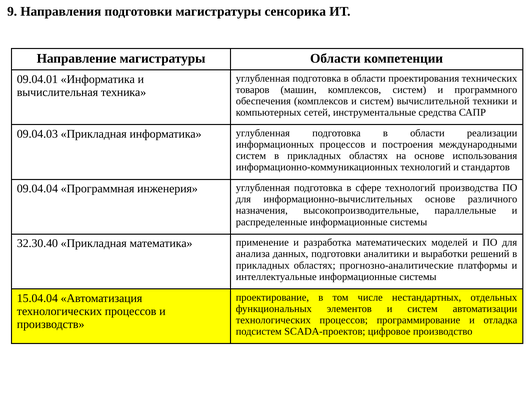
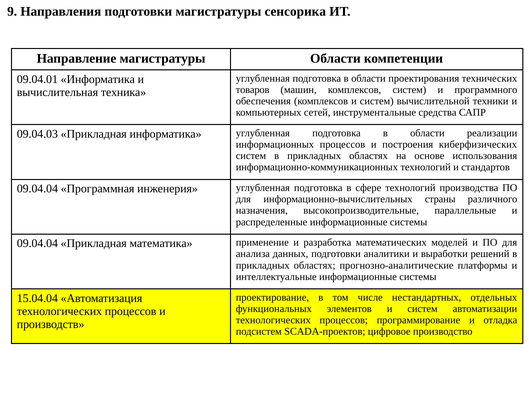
международными: международными -> киберфизических
информационно-вычислительных основе: основе -> страны
32.30.40 at (37, 243): 32.30.40 -> 09.04.04
